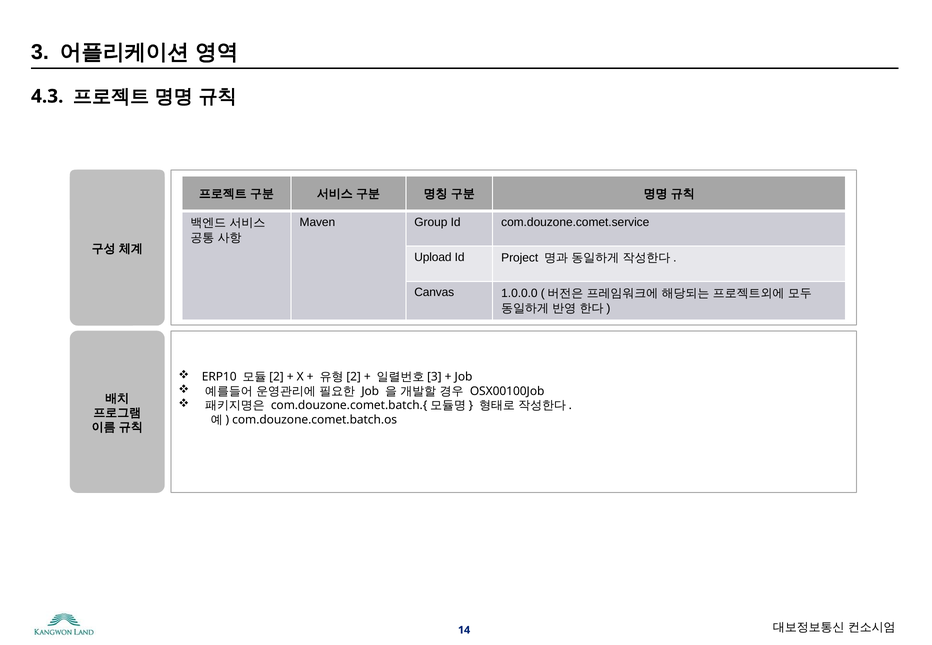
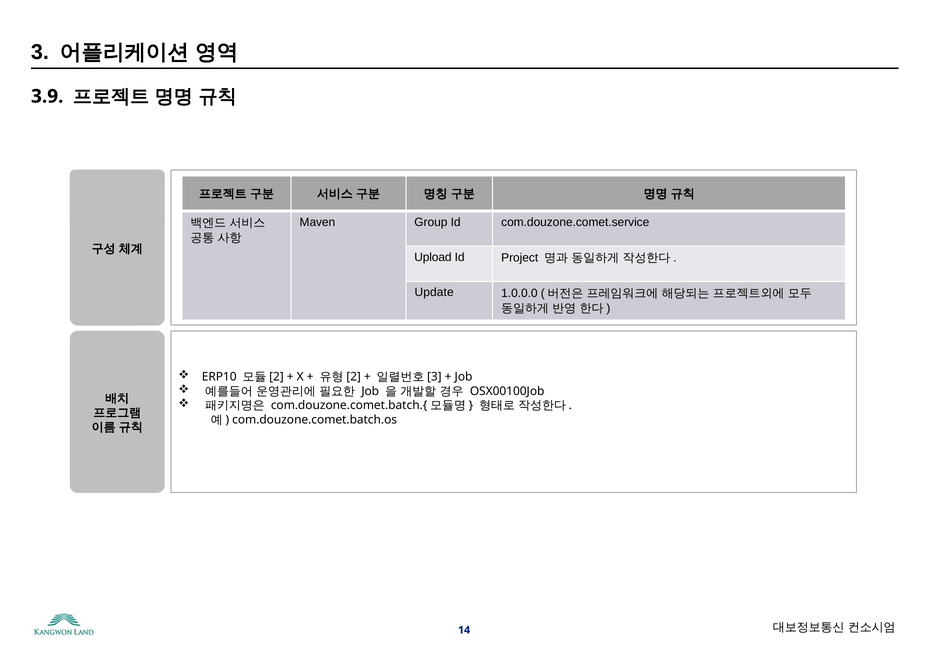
4.3: 4.3 -> 3.9
Canvas: Canvas -> Update
